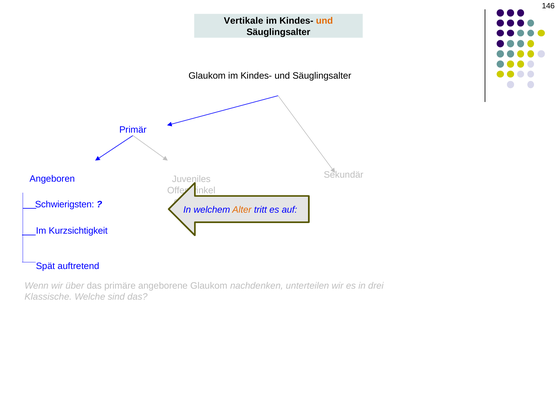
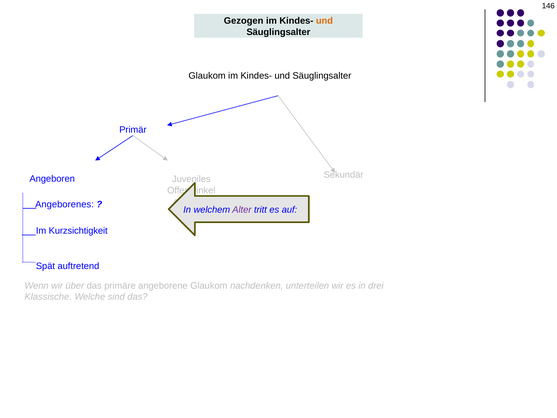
Vertikale: Vertikale -> Gezogen
Schwierigsten: Schwierigsten -> Angeborenes
Alter colour: orange -> purple
